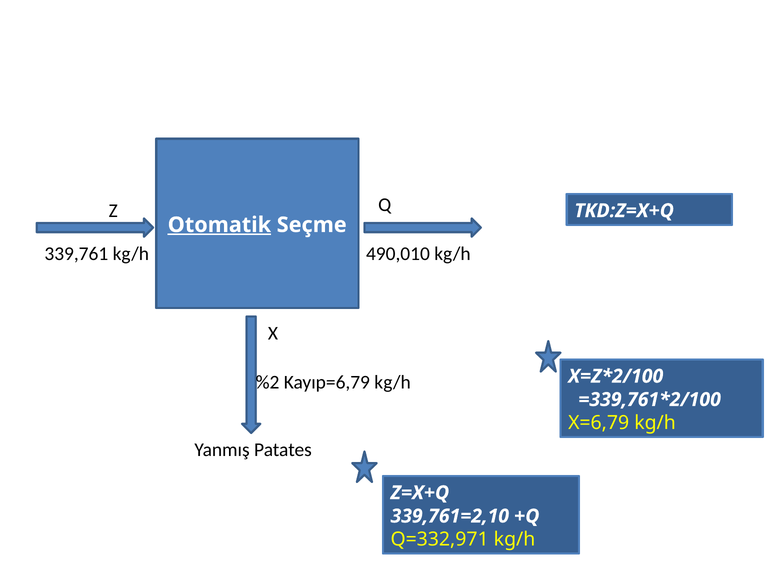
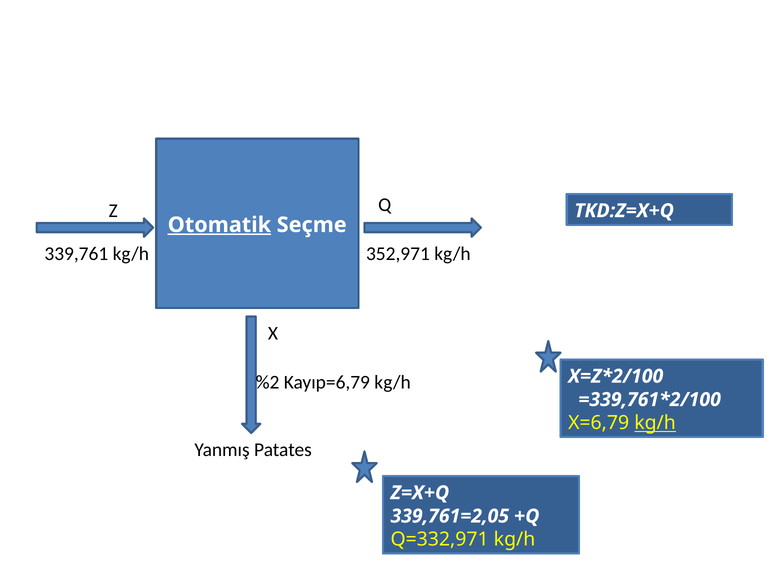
490,010: 490,010 -> 352,971
kg/h at (655, 423) underline: none -> present
339,761=2,10: 339,761=2,10 -> 339,761=2,05
